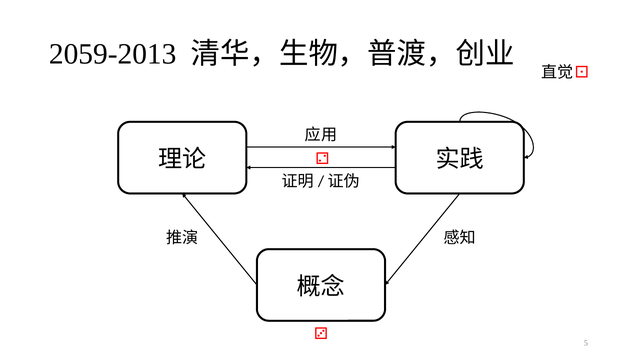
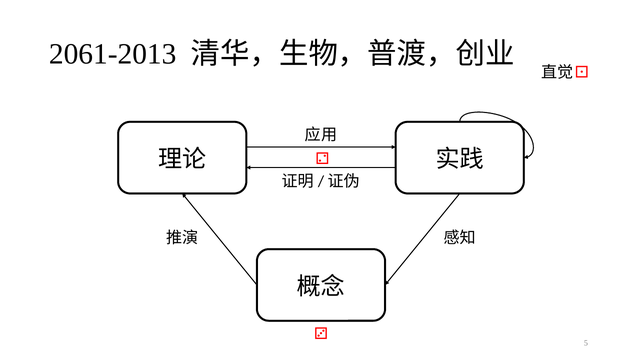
2059-2013: 2059-2013 -> 2061-2013
